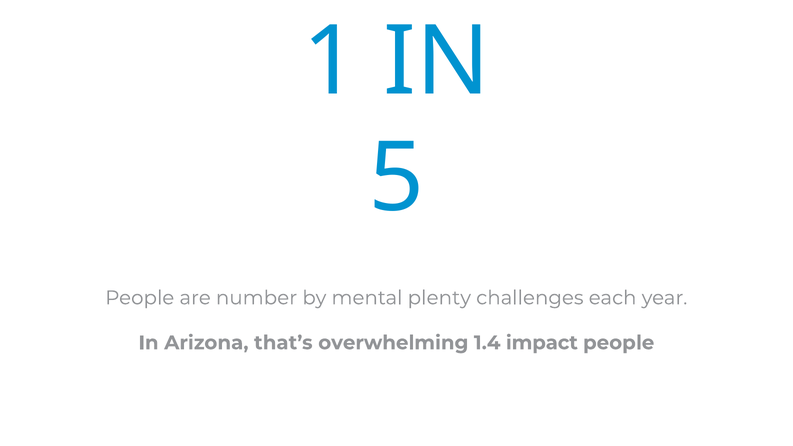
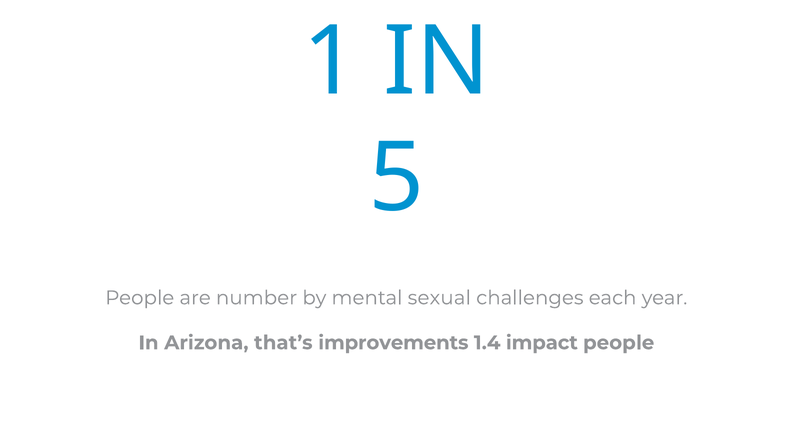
plenty: plenty -> sexual
overwhelming: overwhelming -> improvements
